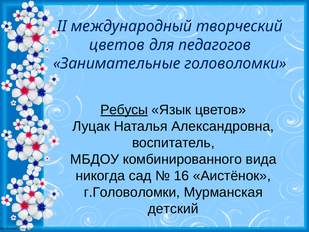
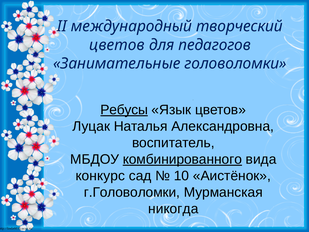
комбинированного underline: none -> present
никогда: никогда -> конкурс
16: 16 -> 10
детский: детский -> никогда
